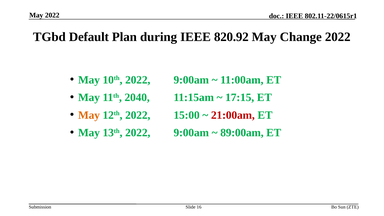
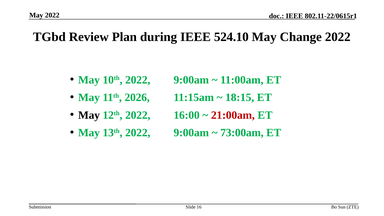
Default: Default -> Review
820.92: 820.92 -> 524.10
2040: 2040 -> 2026
17:15: 17:15 -> 18:15
May at (89, 115) colour: orange -> black
15:00: 15:00 -> 16:00
89:00am: 89:00am -> 73:00am
